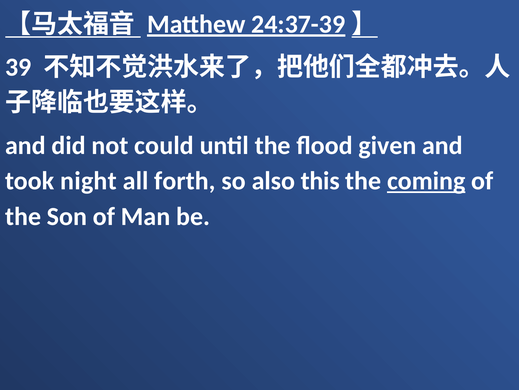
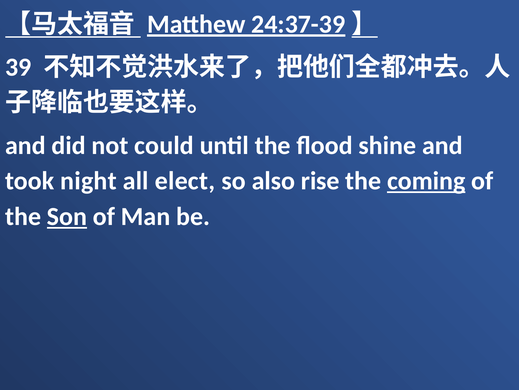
given: given -> shine
forth: forth -> elect
this: this -> rise
Son underline: none -> present
